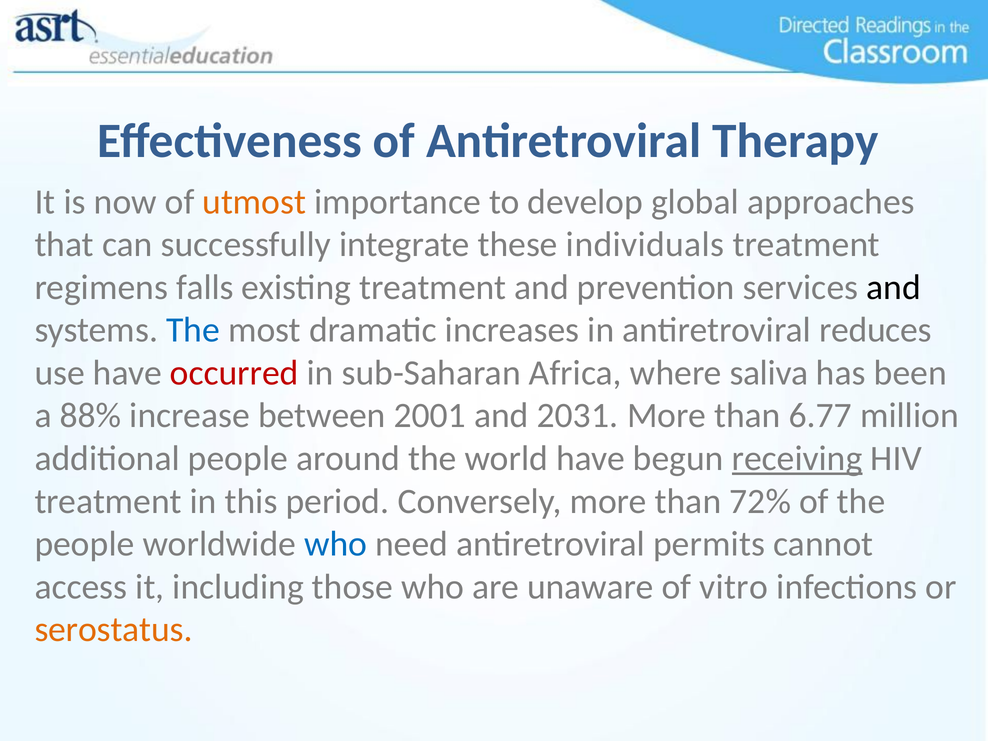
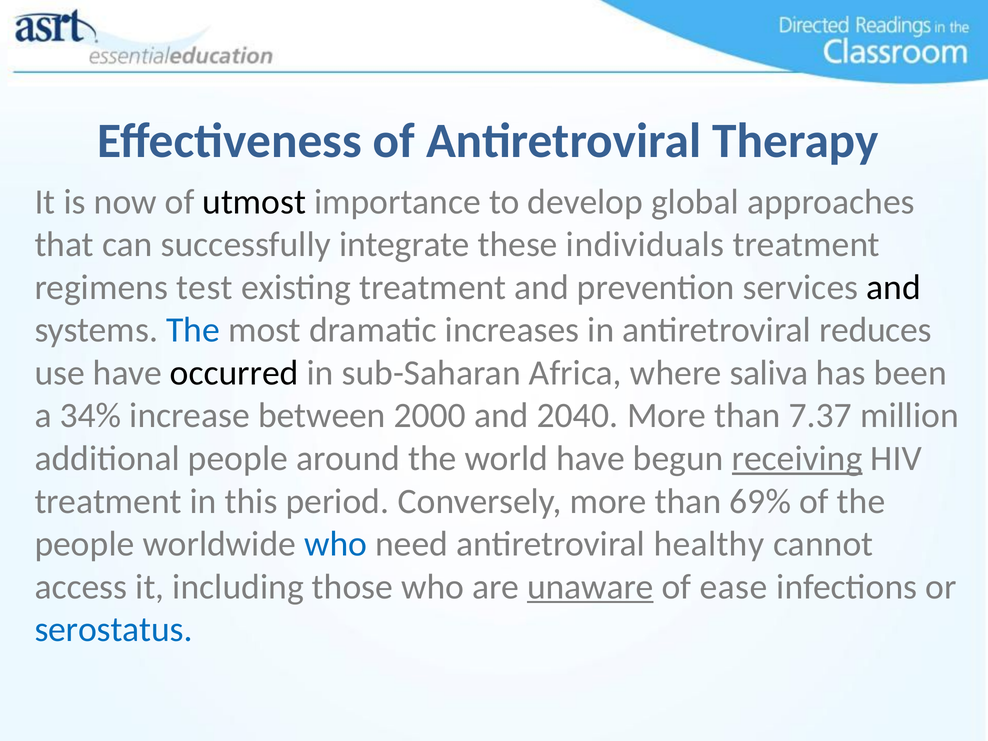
utmost colour: orange -> black
falls: falls -> test
occurred colour: red -> black
88%: 88% -> 34%
2001: 2001 -> 2000
2031: 2031 -> 2040
6.77: 6.77 -> 7.37
72%: 72% -> 69%
permits: permits -> healthy
unaware underline: none -> present
vitro: vitro -> ease
serostatus colour: orange -> blue
